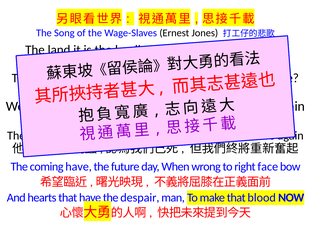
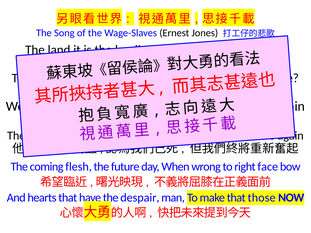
coming have: have -> flesh
blood: blood -> those
